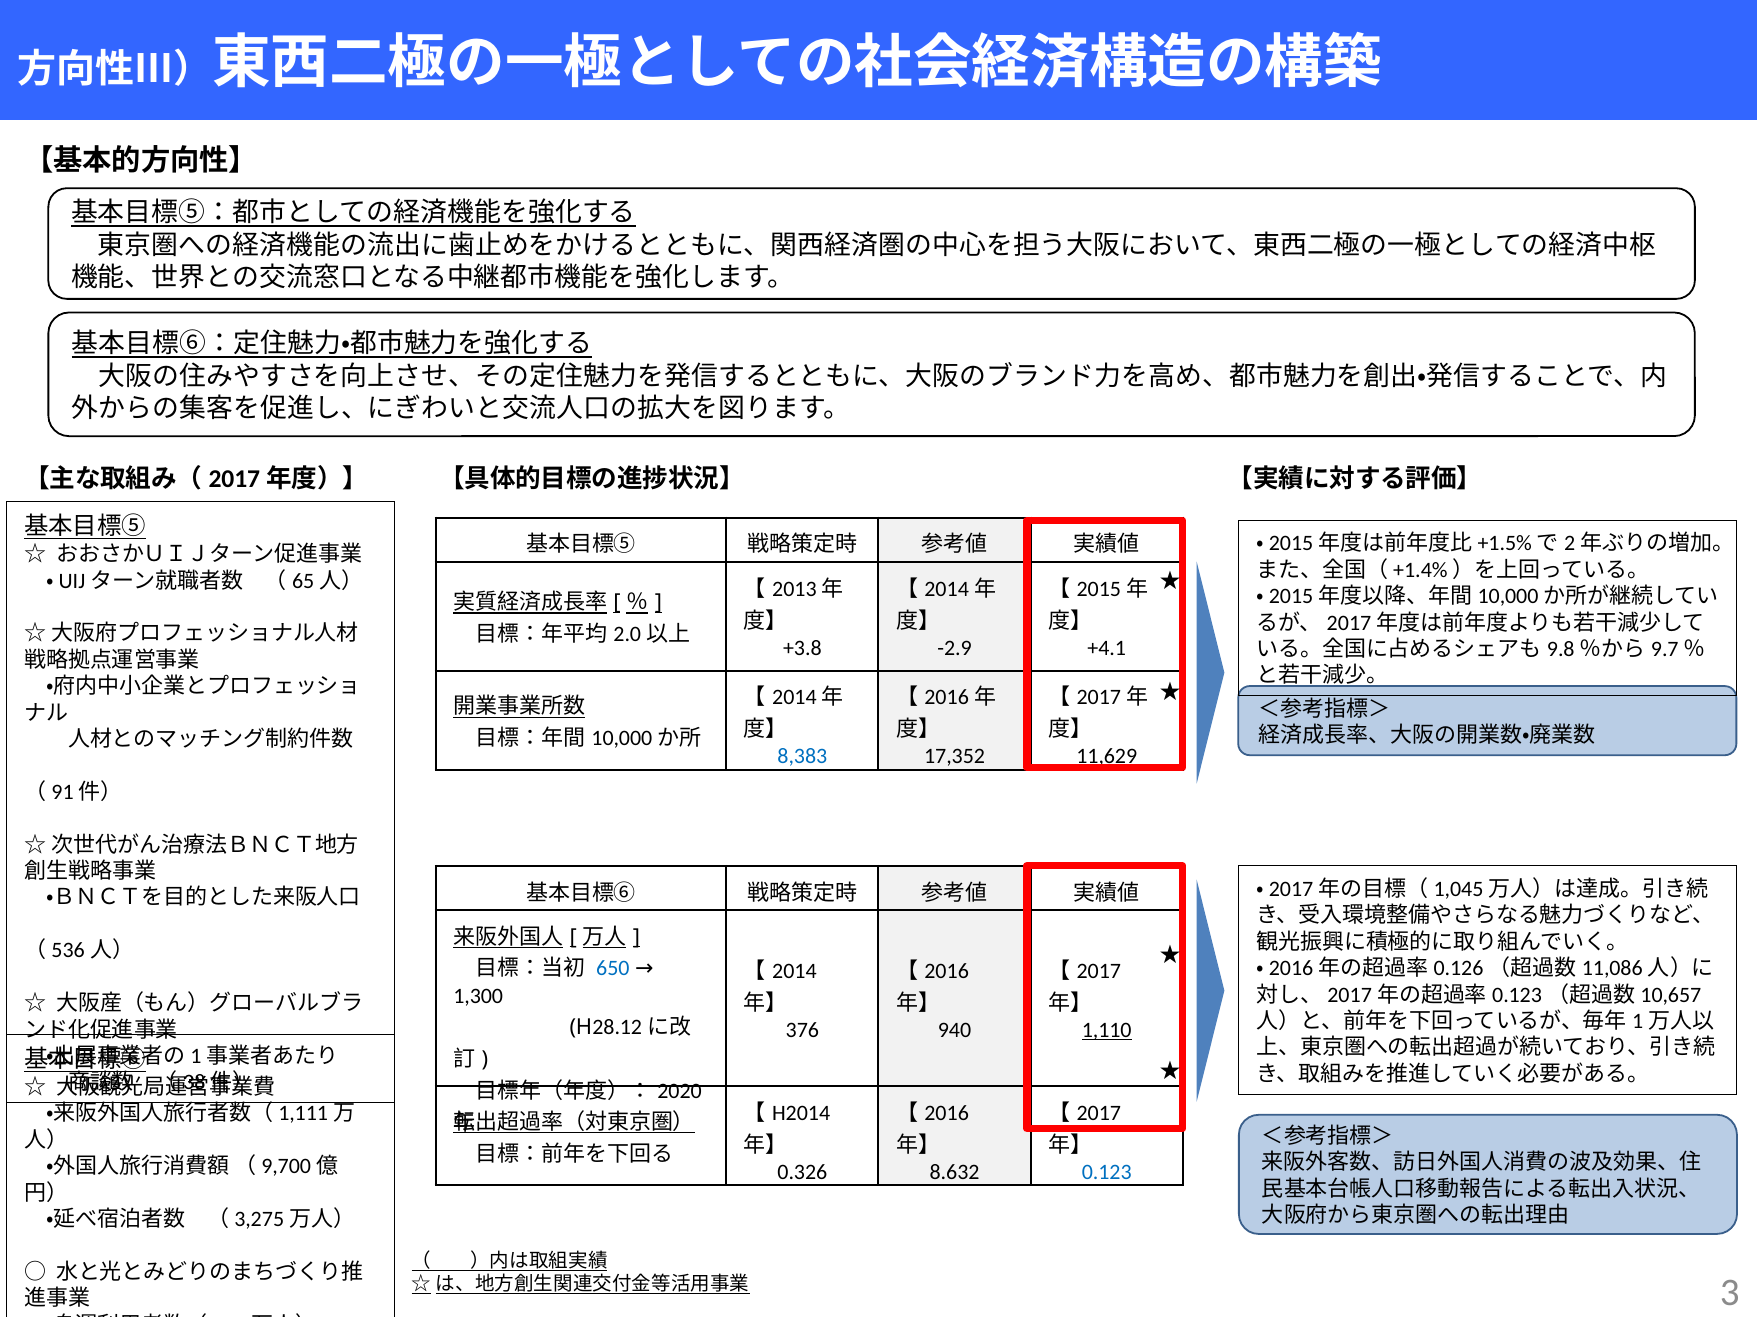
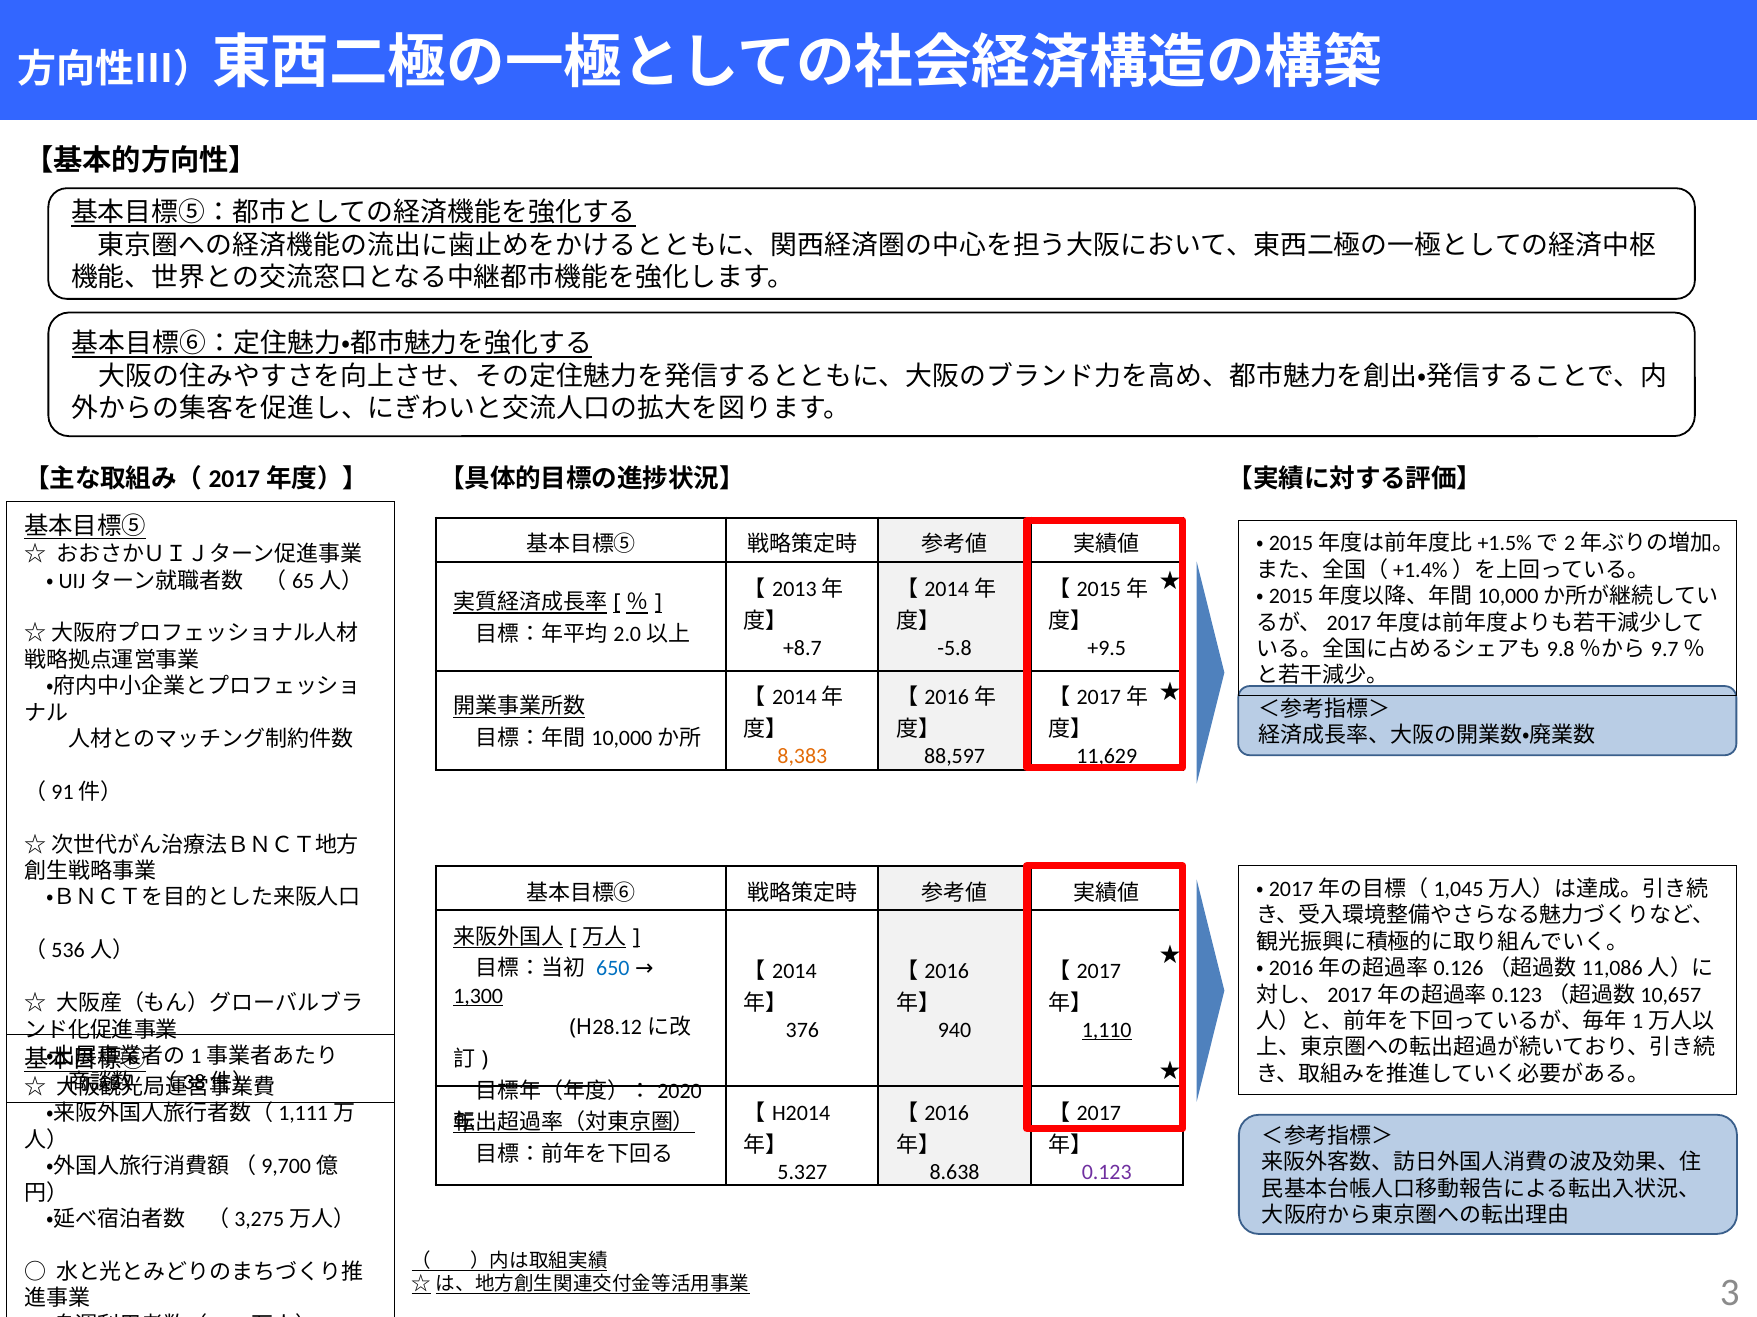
+3.8: +3.8 -> +8.7
-2.9: -2.9 -> -5.8
+4.1: +4.1 -> +9.5
8,383 colour: blue -> orange
17,352: 17,352 -> 88,597
1,300 underline: none -> present
0.326: 0.326 -> 5.327
8.632: 8.632 -> 8.638
0.123 colour: blue -> purple
